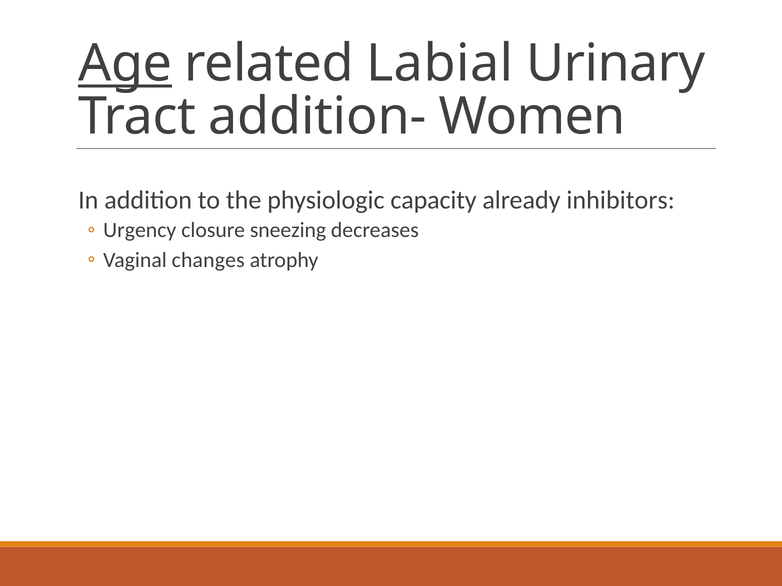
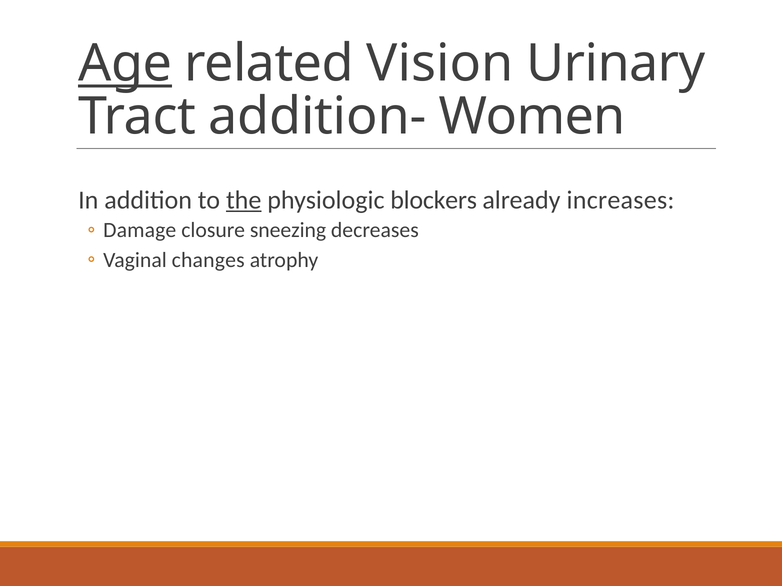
Labial: Labial -> Vision
the underline: none -> present
capacity: capacity -> blockers
inhibitors: inhibitors -> increases
Urgency: Urgency -> Damage
